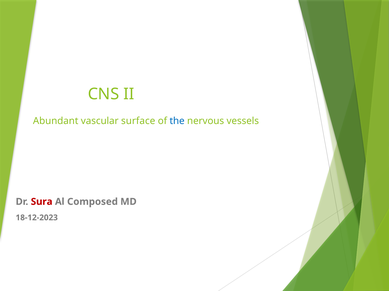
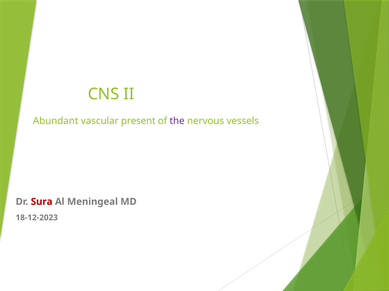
surface: surface -> present
the colour: blue -> purple
Composed: Composed -> Meningeal
